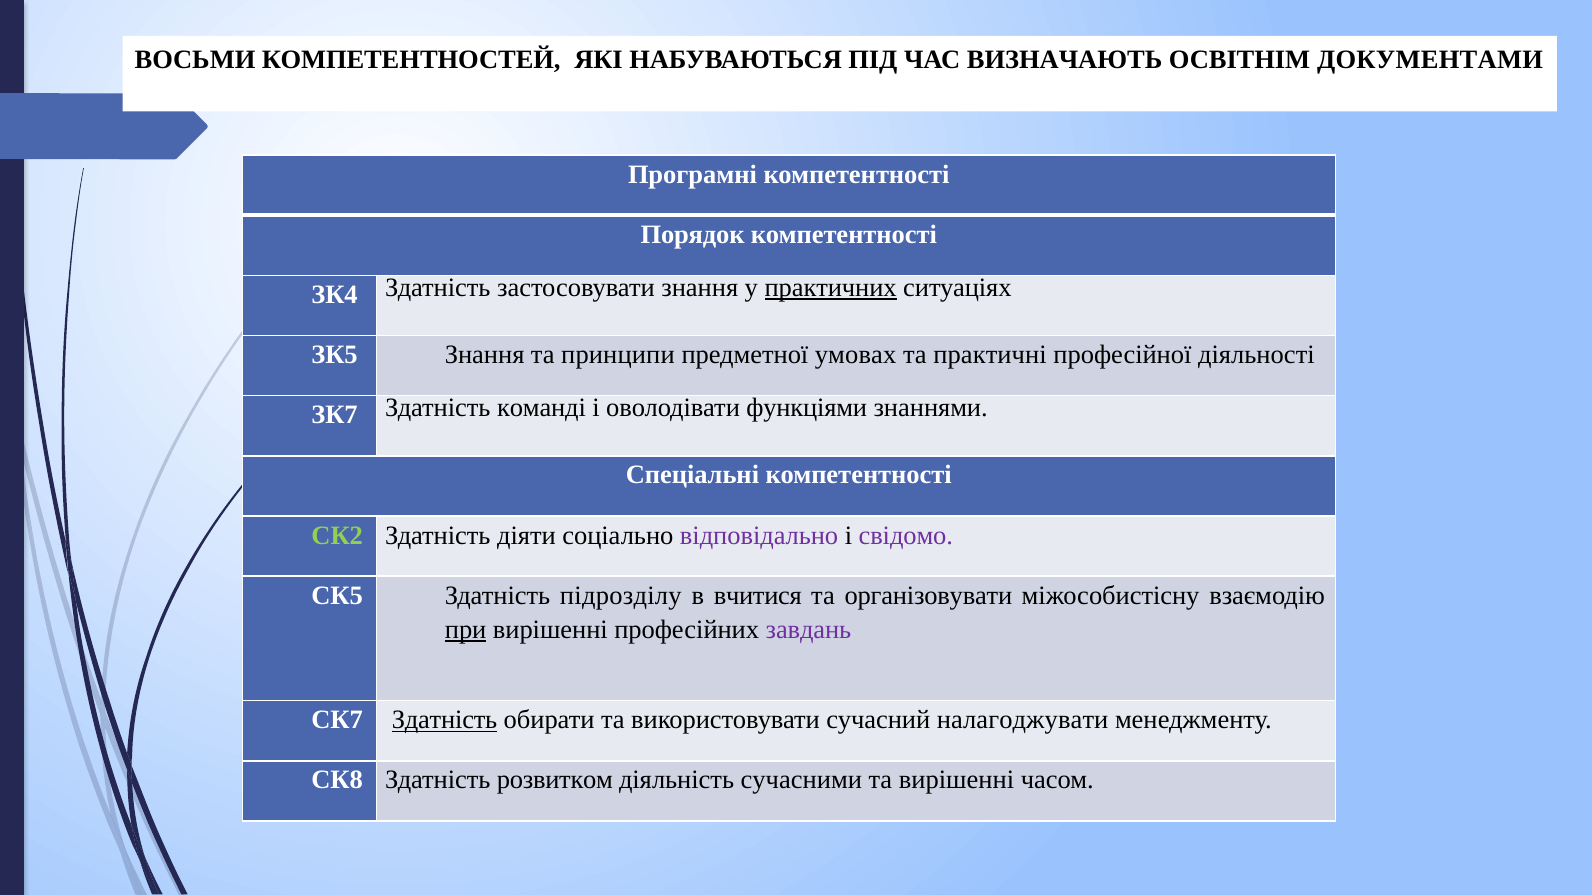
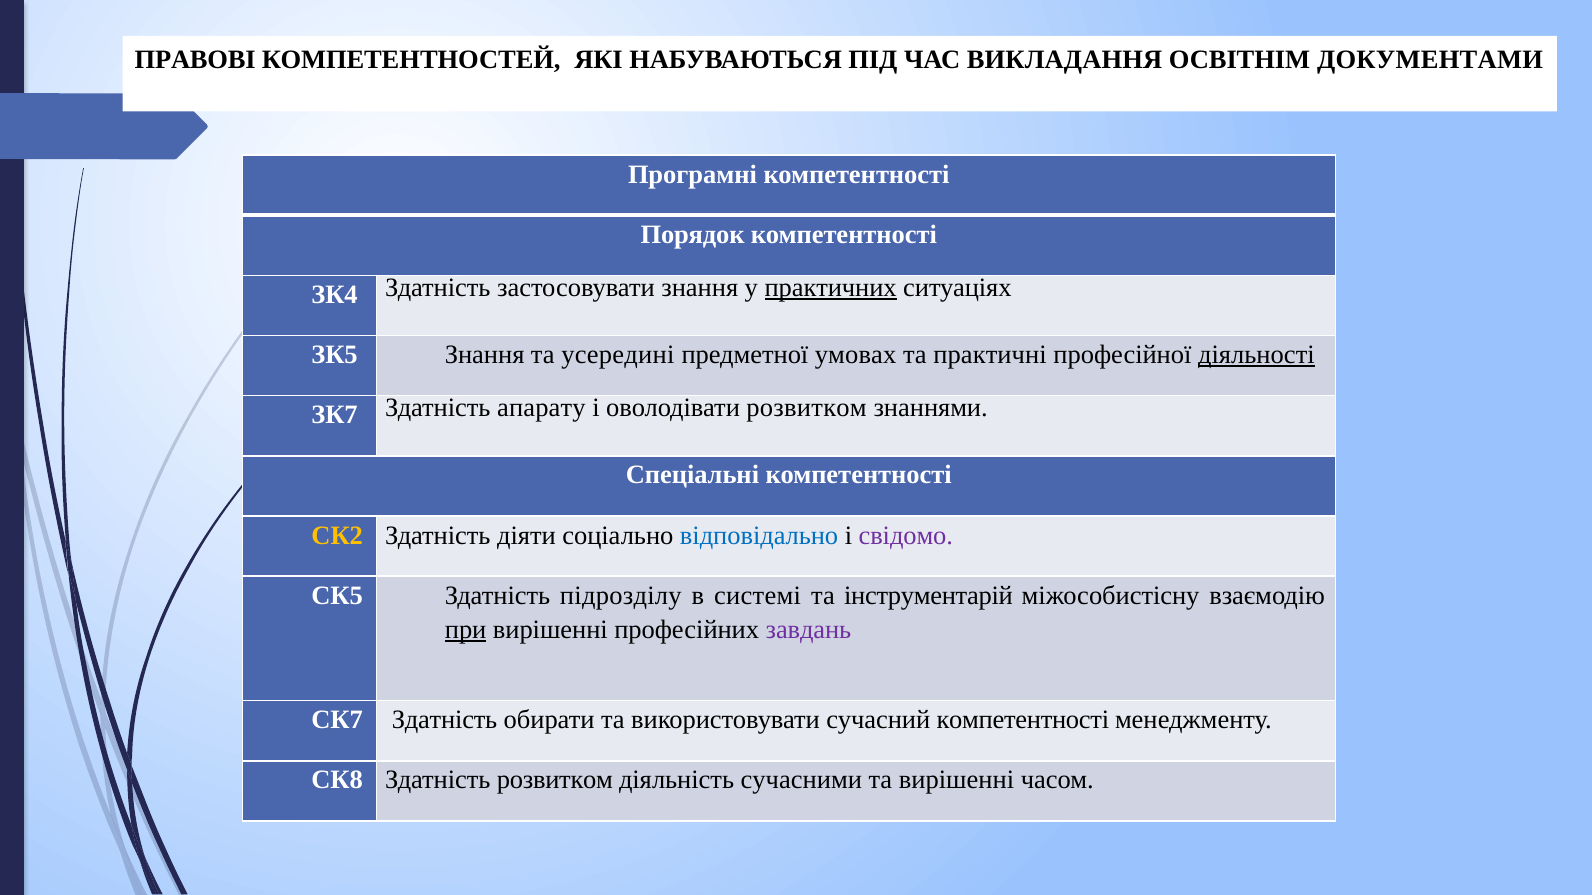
ВОСЬМИ: ВОСЬМИ -> ПРАВОВІ
ВИЗНАЧАЮТЬ: ВИЗНАЧАЮТЬ -> ВИКЛАДАННЯ
принципи: принципи -> усередині
діяльності underline: none -> present
команді: команді -> апарату
оволодівати функціями: функціями -> розвитком
СК2 colour: light green -> yellow
відповідально colour: purple -> blue
вчитися: вчитися -> системі
організовувати: організовувати -> інструментарій
Здатність at (445, 720) underline: present -> none
сучасний налагоджувати: налагоджувати -> компетентності
